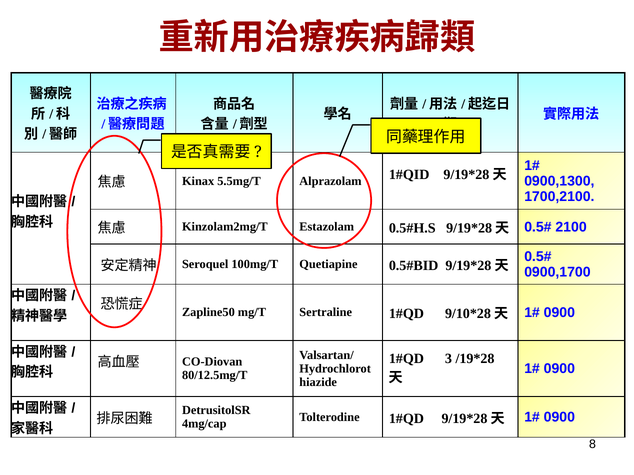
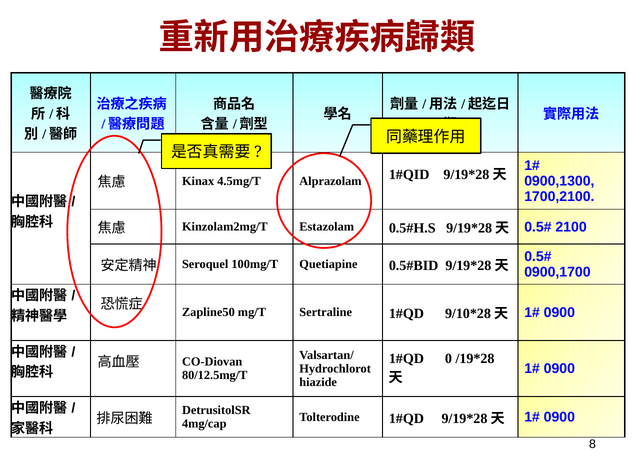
5.5mg/T: 5.5mg/T -> 4.5mg/T
3: 3 -> 0
